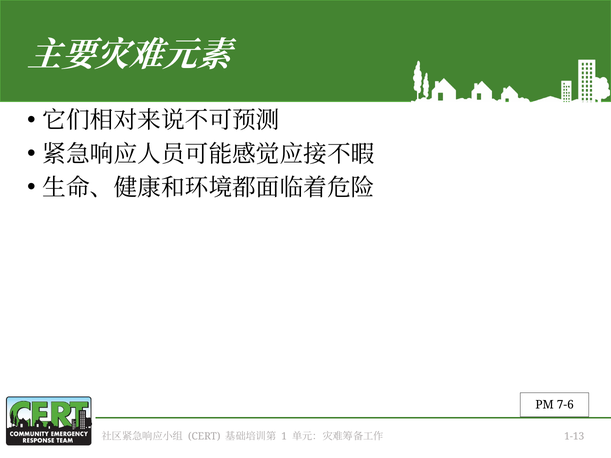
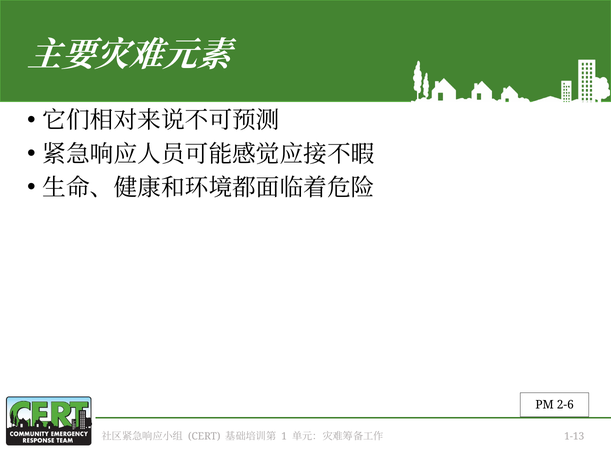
7-6: 7-6 -> 2-6
